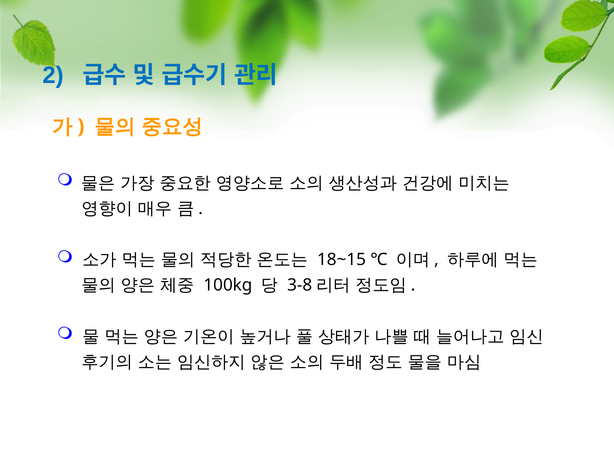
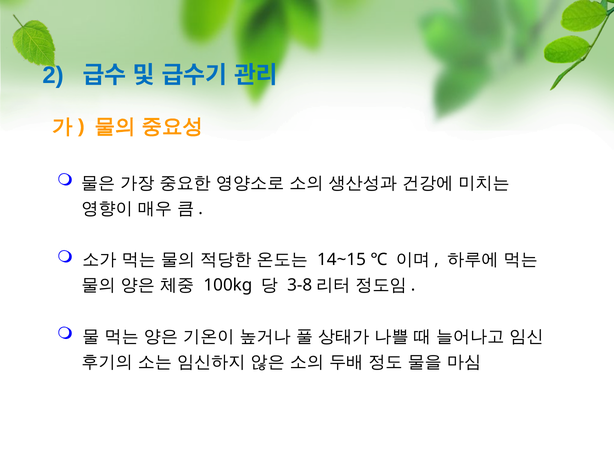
18~15: 18~15 -> 14~15
